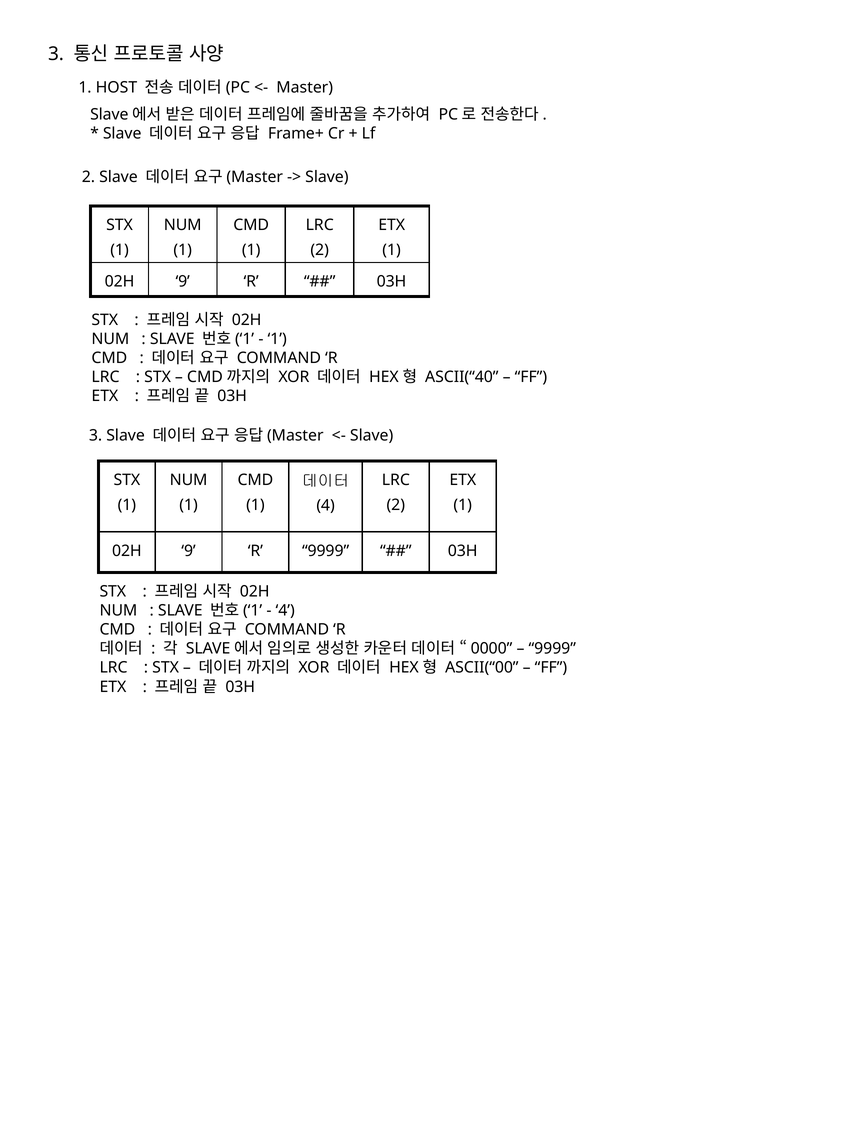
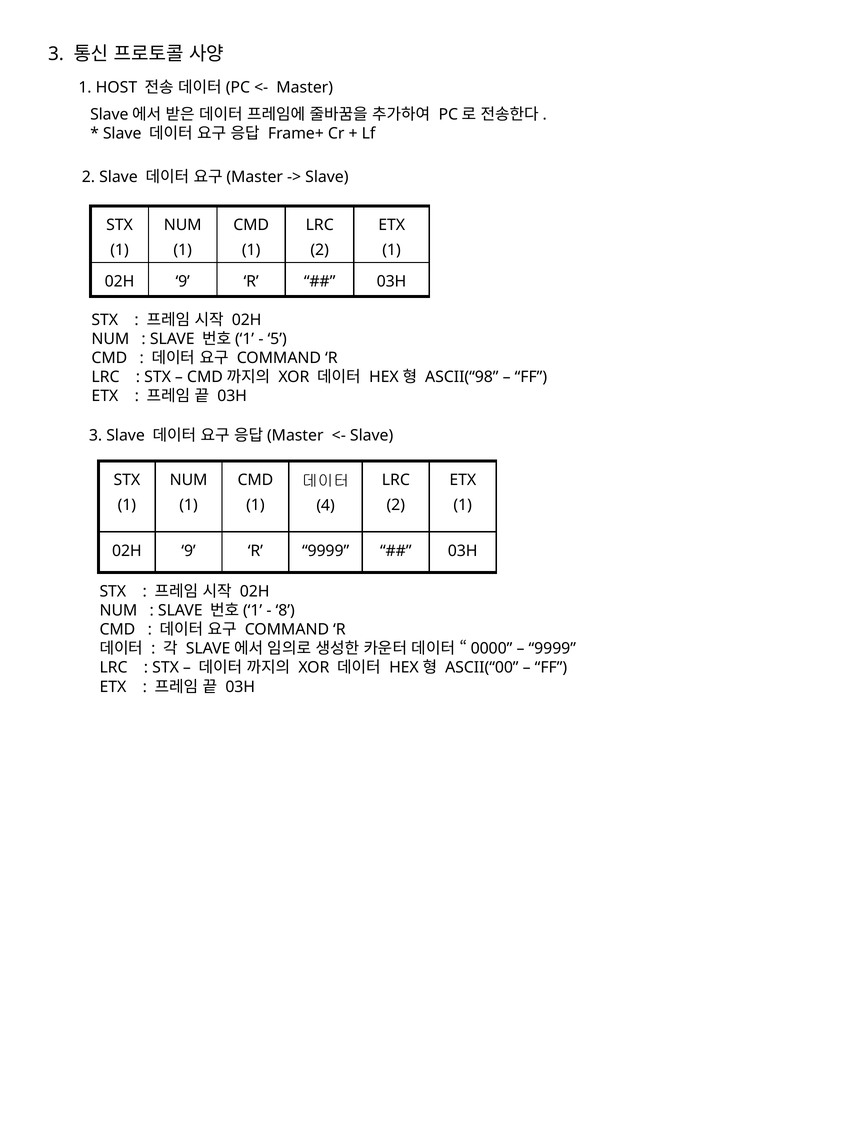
1 at (277, 339): 1 -> 5
ASCII(“40: ASCII(“40 -> ASCII(“98
4 at (285, 611): 4 -> 8
